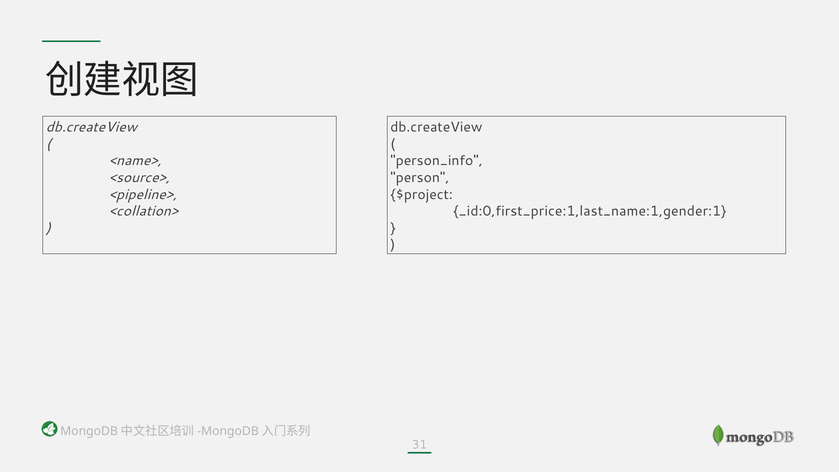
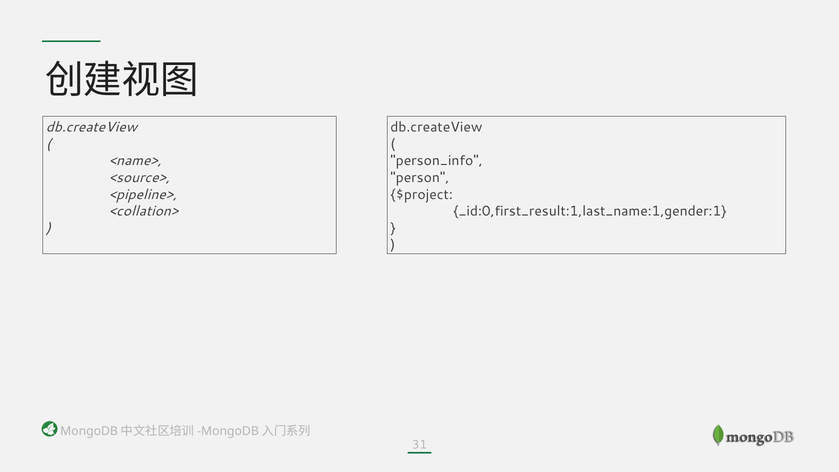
_id:0,first_price:1,last_name:1,gender:1: _id:0,first_price:1,last_name:1,gender:1 -> _id:0,first_result:1,last_name:1,gender:1
